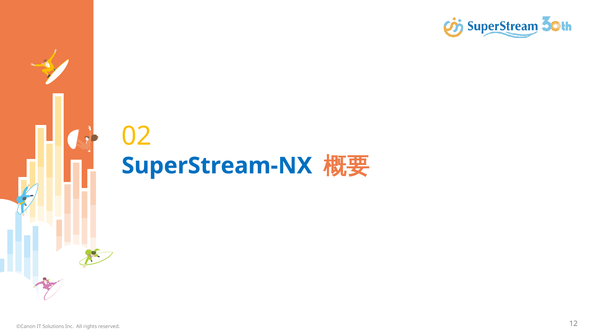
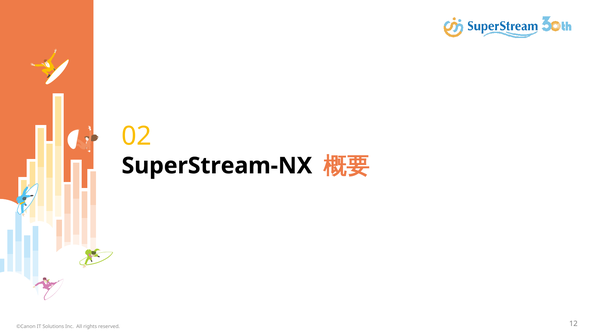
SuperStream-NX colour: blue -> black
